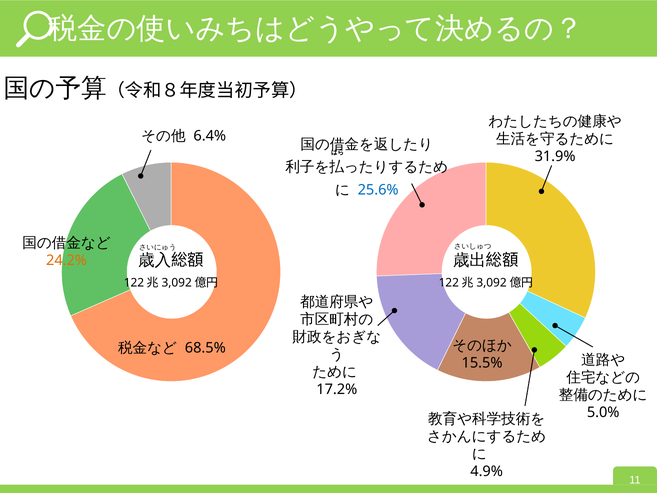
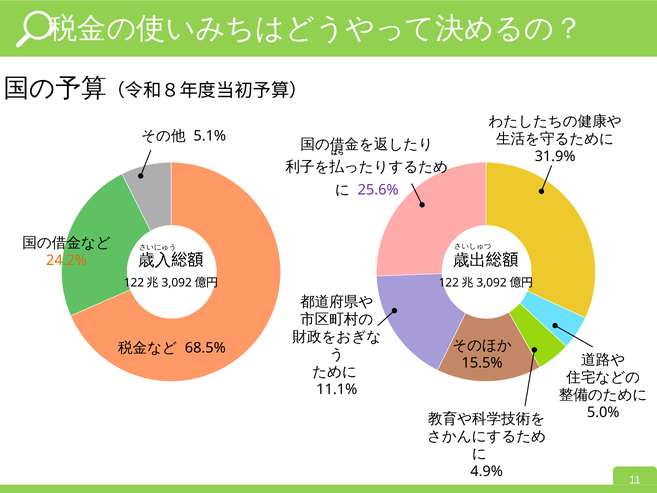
6.4%: 6.4% -> 5.1%
25.6% colour: blue -> purple
17.2%: 17.2% -> 11.1%
